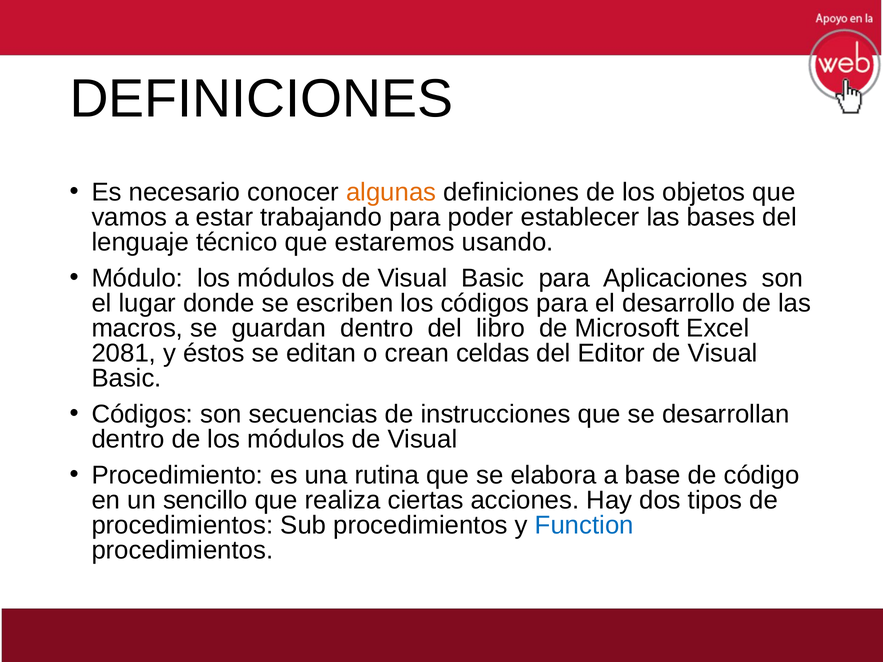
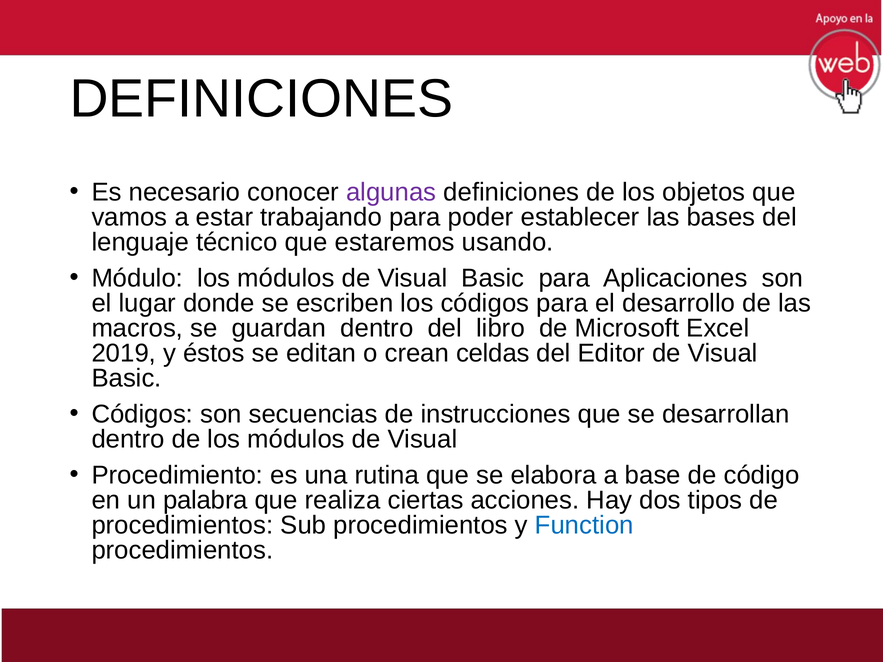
algunas colour: orange -> purple
2081: 2081 -> 2019
sencillo: sencillo -> palabra
